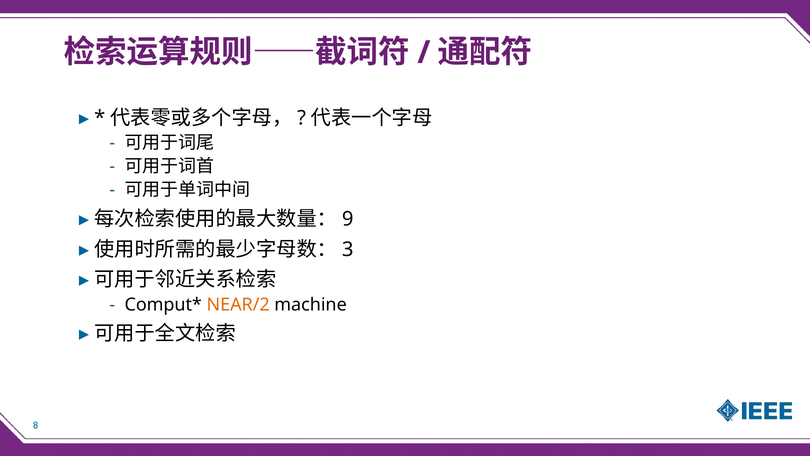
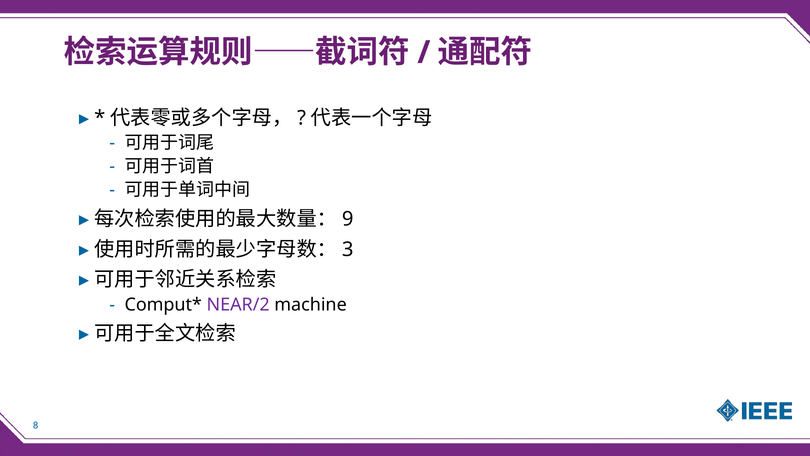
NEAR/2 colour: orange -> purple
